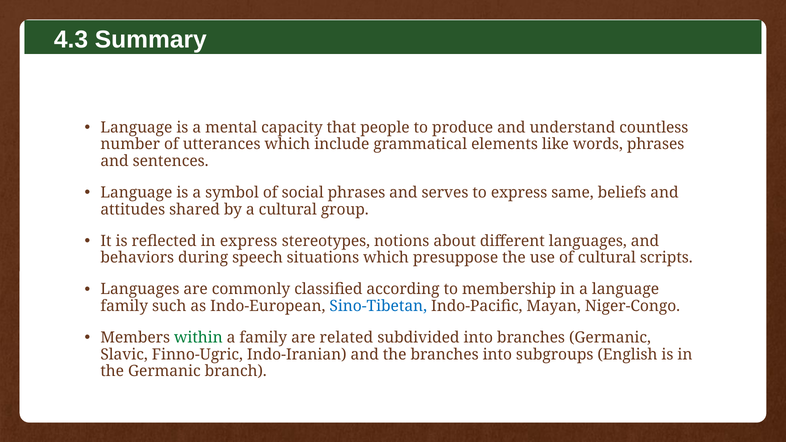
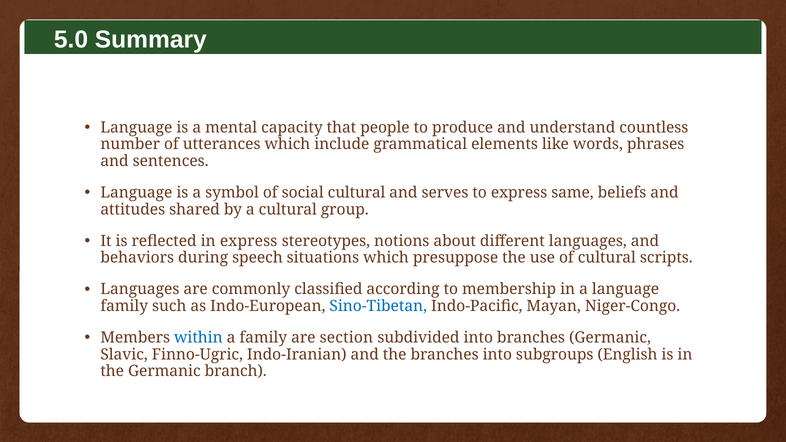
4.3: 4.3 -> 5.0
social phrases: phrases -> cultural
within colour: green -> blue
related: related -> section
